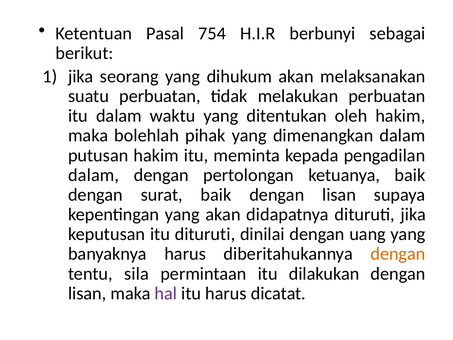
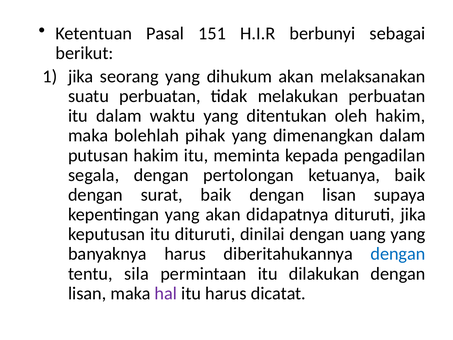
754: 754 -> 151
dalam at (94, 175): dalam -> segala
dengan at (398, 254) colour: orange -> blue
